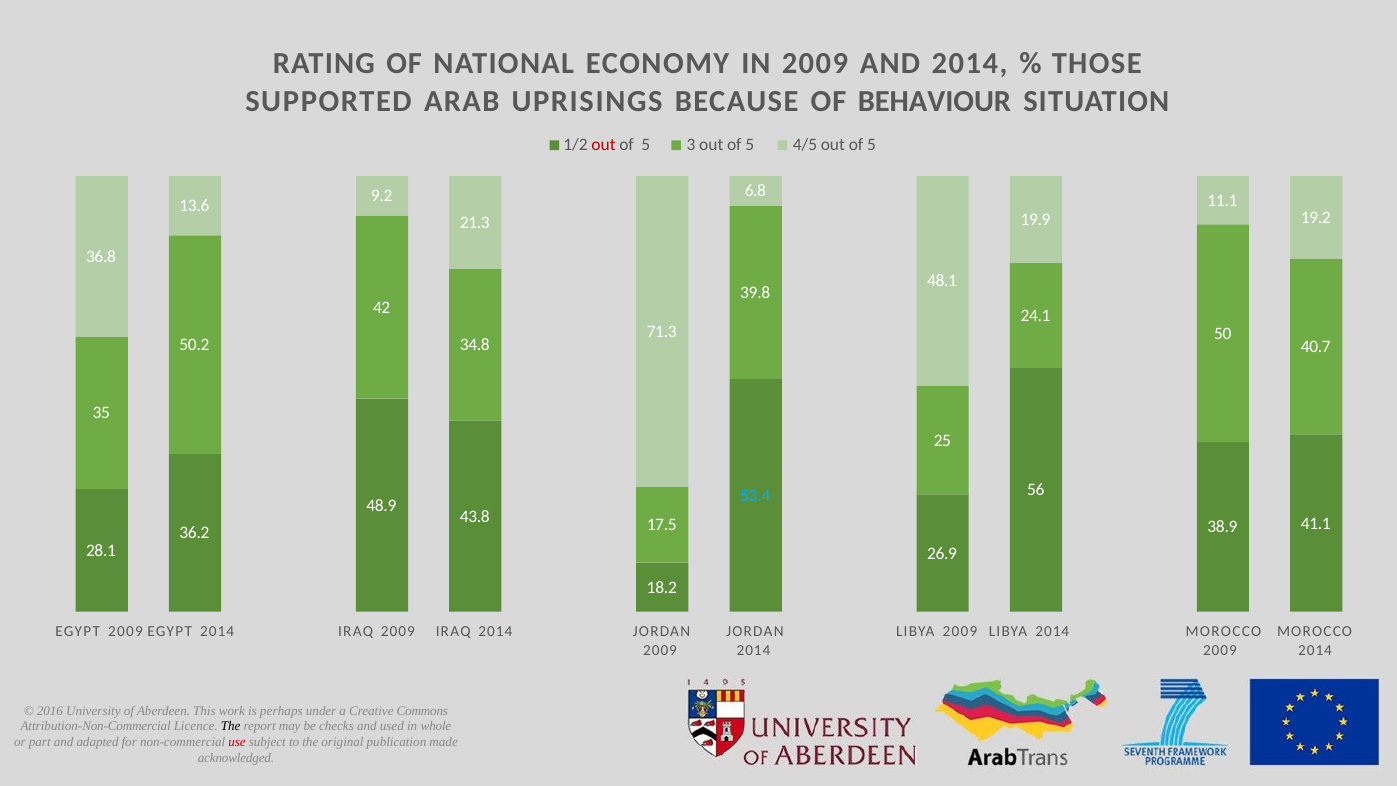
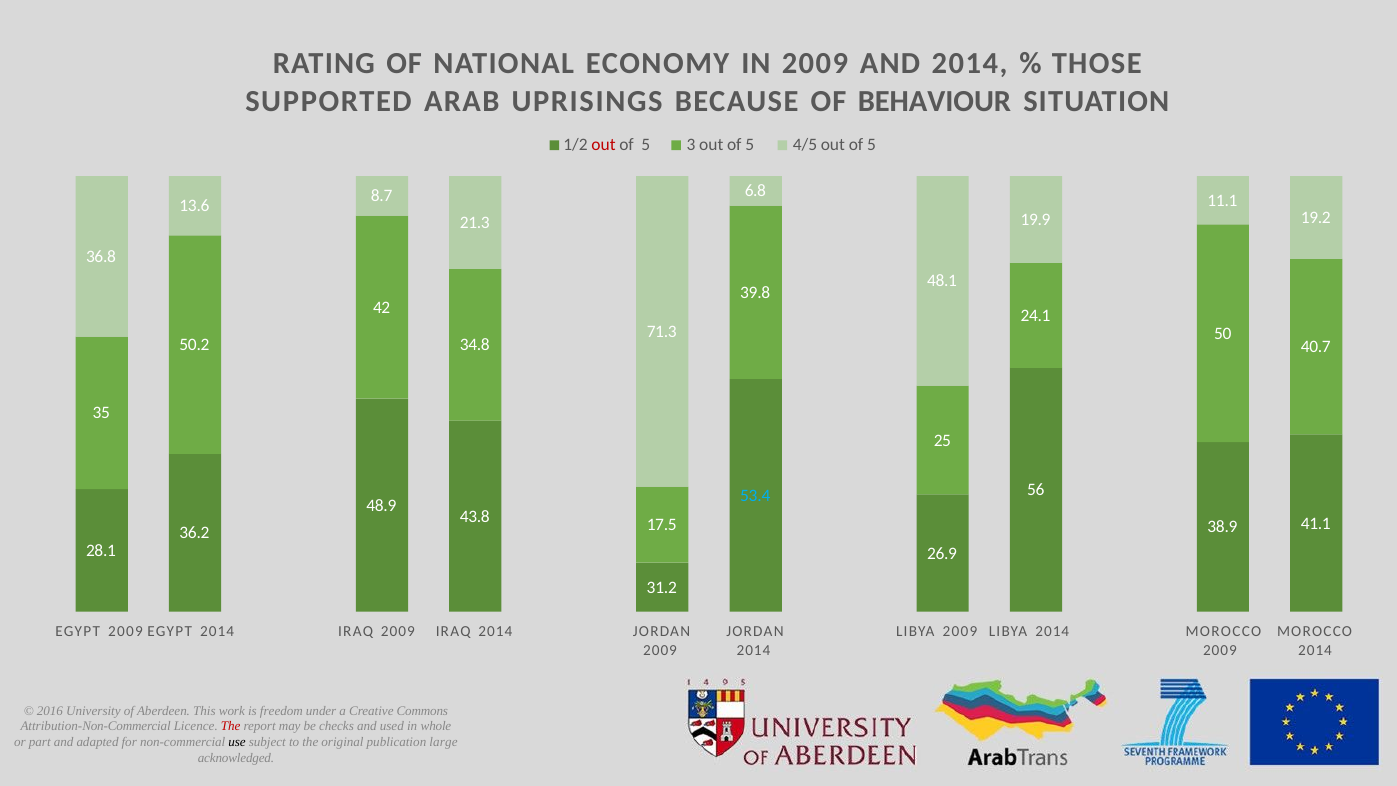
9.2: 9.2 -> 8.7
18.2: 18.2 -> 31.2
perhaps: perhaps -> freedom
The at (231, 726) colour: black -> red
use colour: red -> black
made: made -> large
